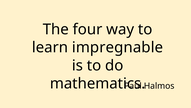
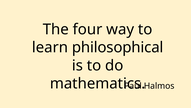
impregnable: impregnable -> philosophical
